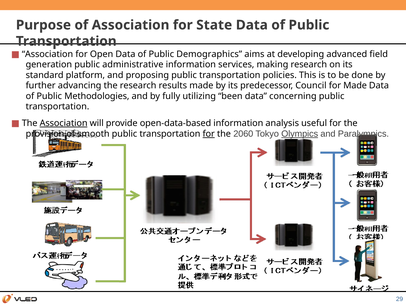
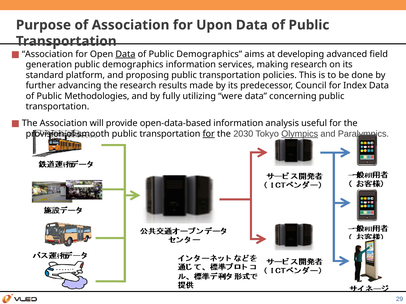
State: State -> Upon
Data at (125, 54) underline: none -> present
generation public administrative: administrative -> demographics
for Made: Made -> Index
been: been -> were
Association at (64, 123) underline: present -> none
2060: 2060 -> 2030
